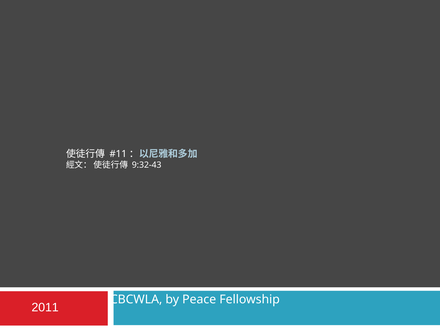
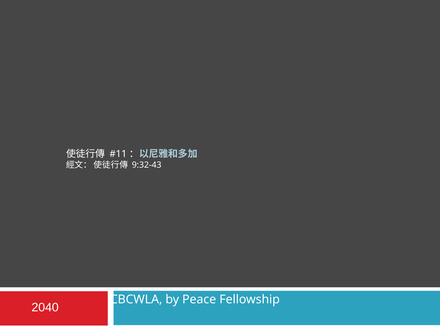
2011: 2011 -> 2040
